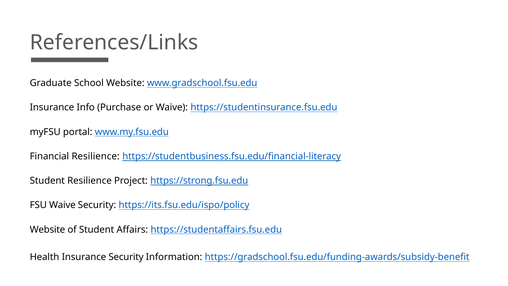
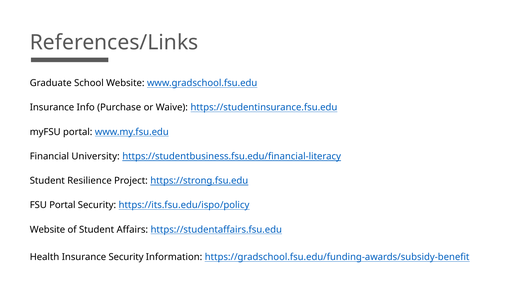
Financial Resilience: Resilience -> University
FSU Waive: Waive -> Portal
